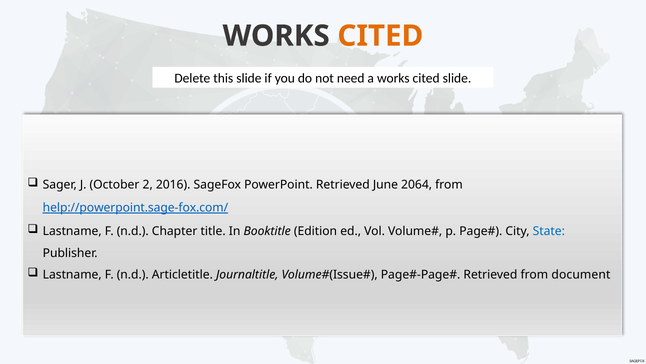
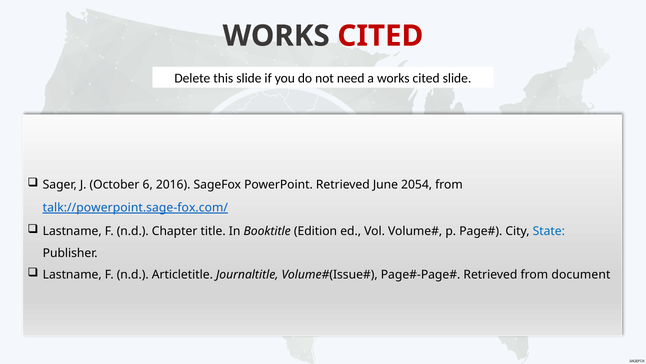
CITED at (380, 36) colour: orange -> red
2: 2 -> 6
2064: 2064 -> 2054
help://powerpoint.sage-fox.com/: help://powerpoint.sage-fox.com/ -> talk://powerpoint.sage-fox.com/
